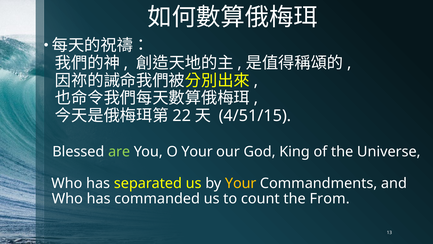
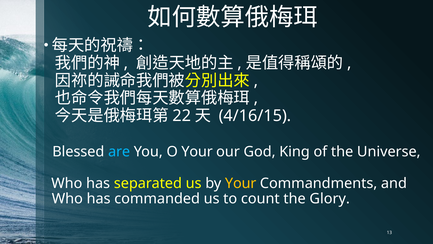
4/51/15: 4/51/15 -> 4/16/15
are colour: light green -> light blue
From: From -> Glory
